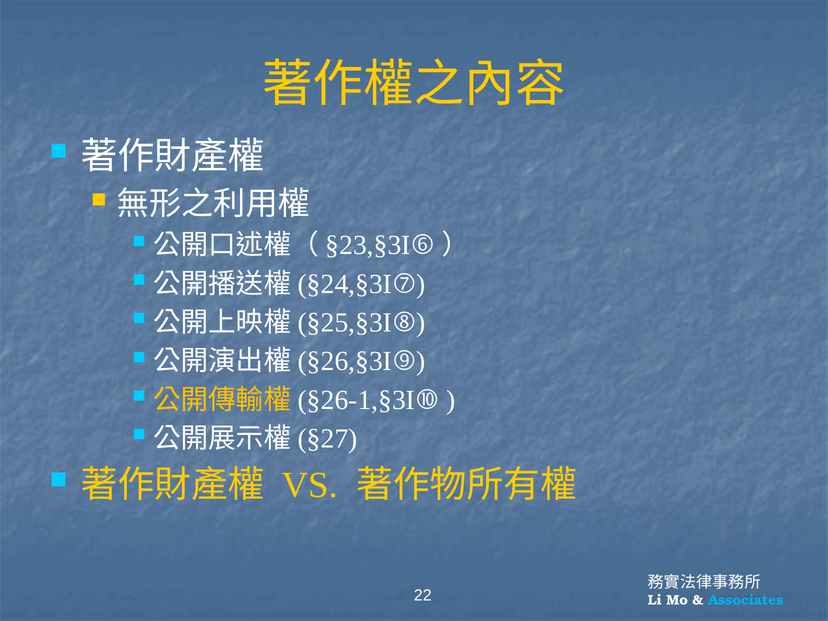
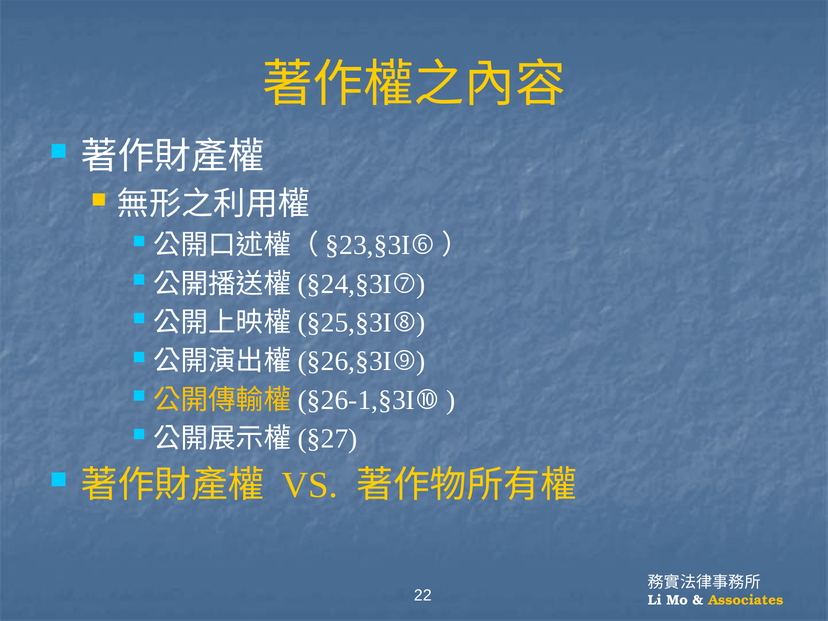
Associates colour: light blue -> yellow
